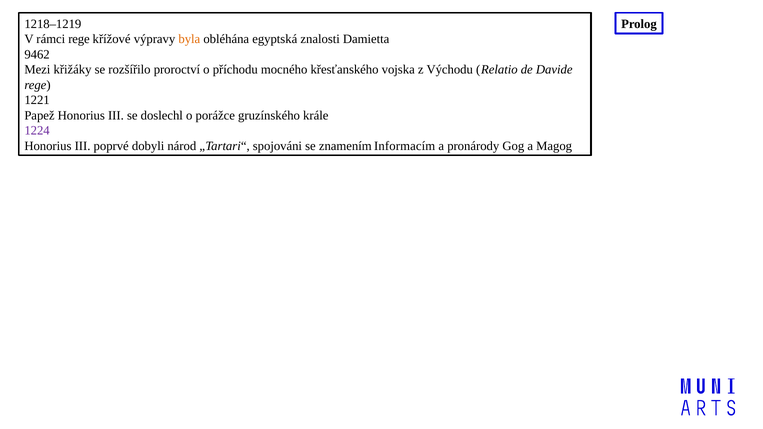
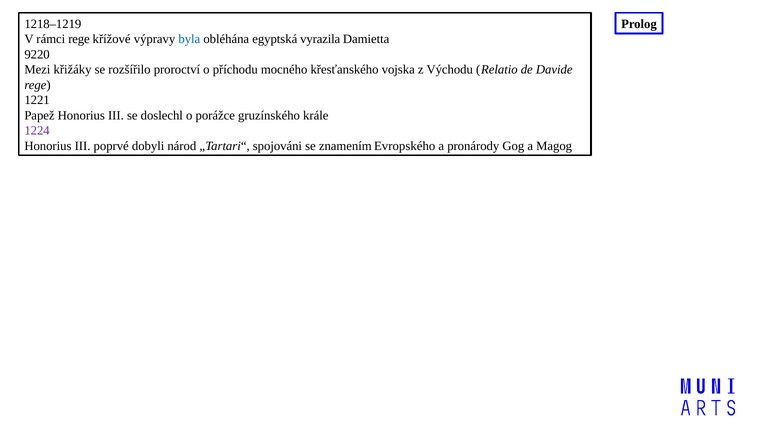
byla colour: orange -> blue
znalosti: znalosti -> vyrazila
9462: 9462 -> 9220
Informacím: Informacím -> Evropského
